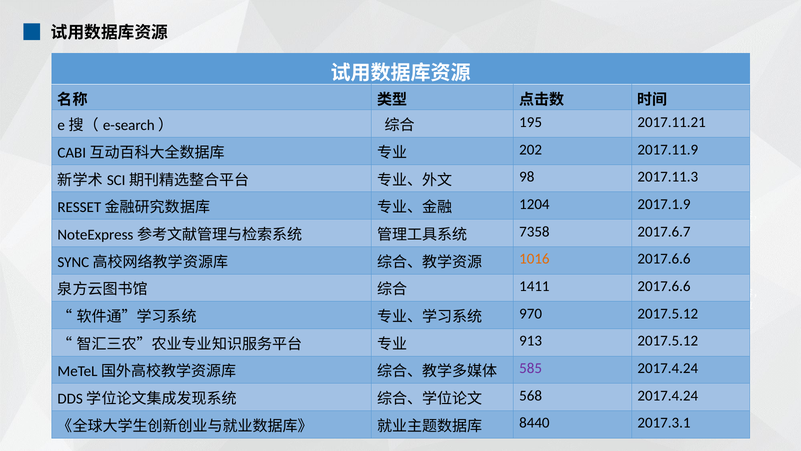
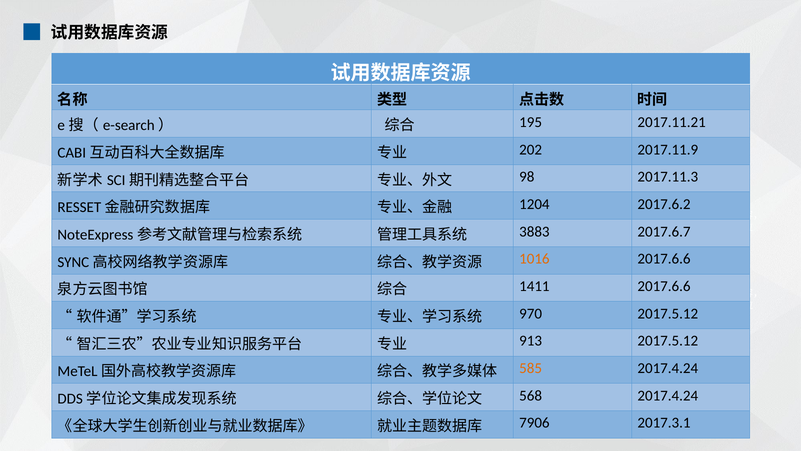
2017.1.9: 2017.1.9 -> 2017.6.2
7358: 7358 -> 3883
585 colour: purple -> orange
8440: 8440 -> 7906
